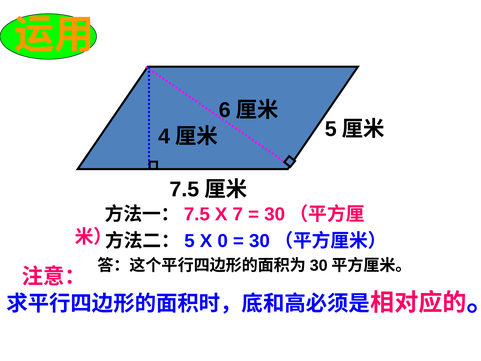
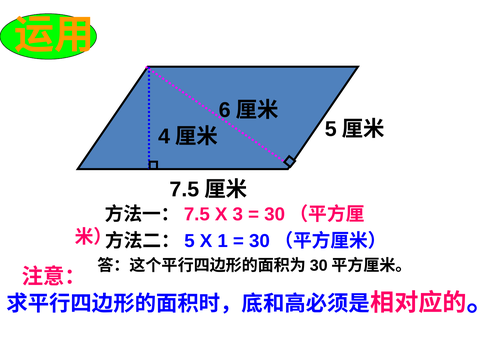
7: 7 -> 3
0: 0 -> 1
